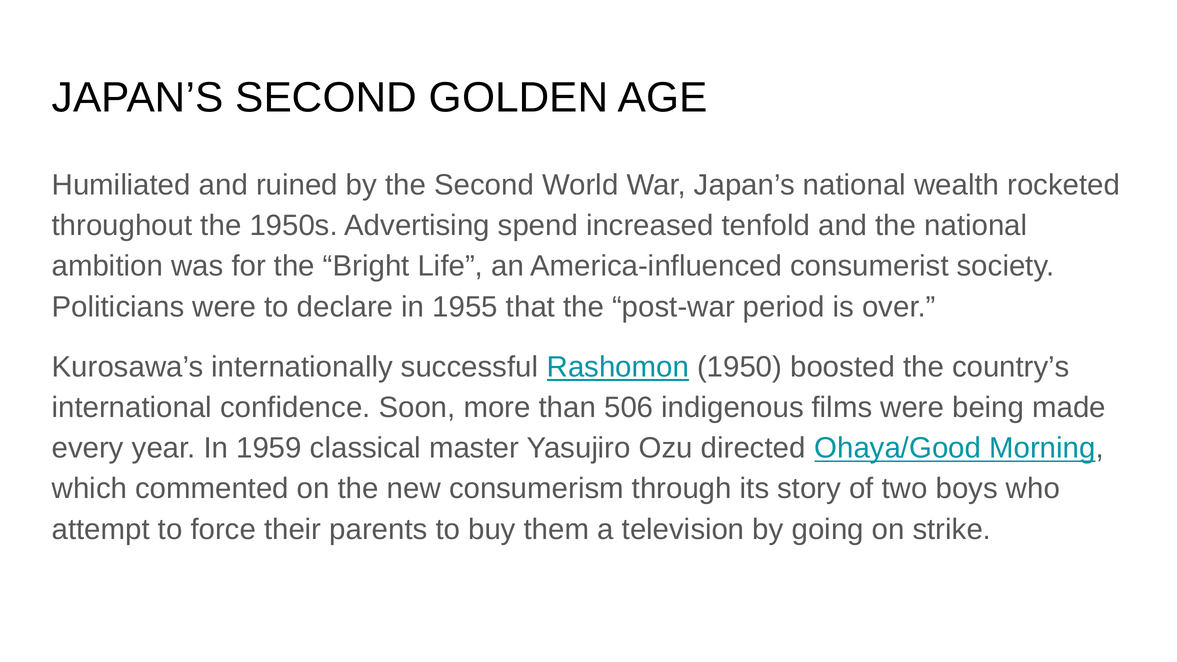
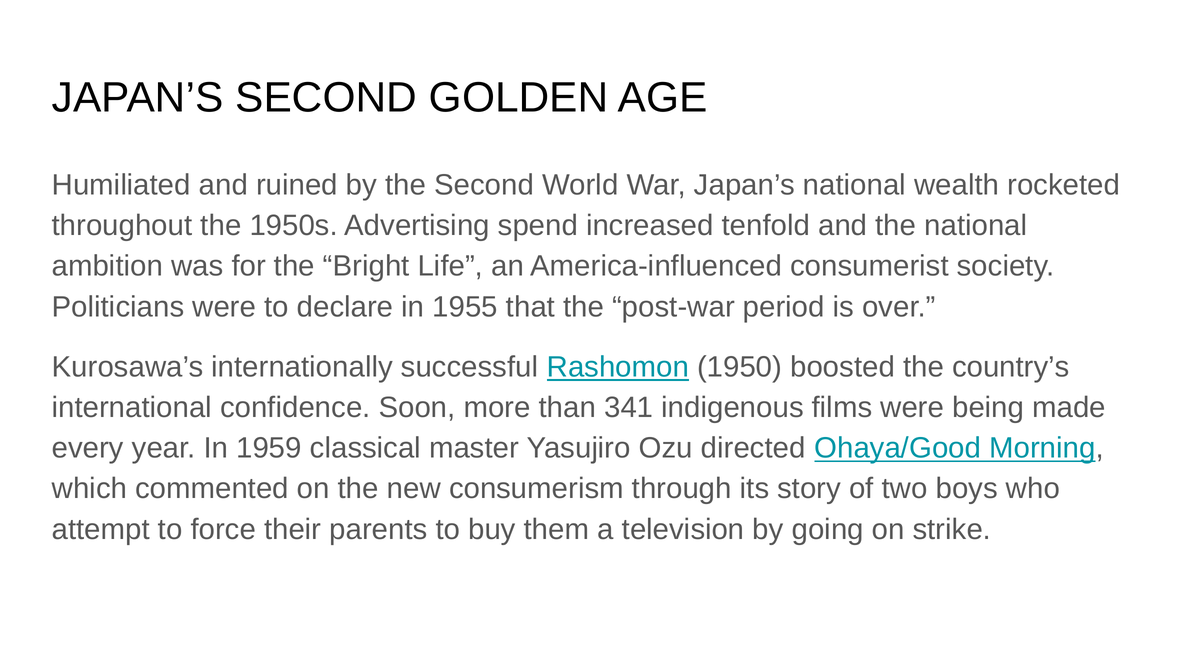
506: 506 -> 341
